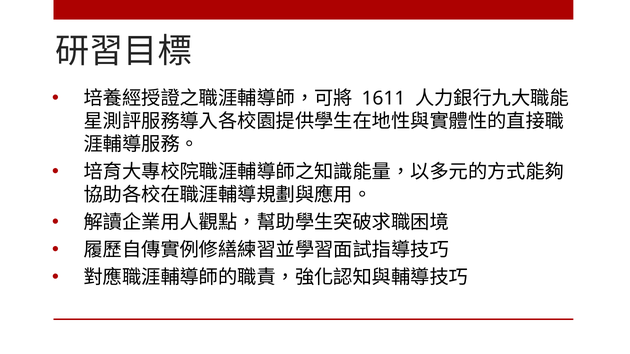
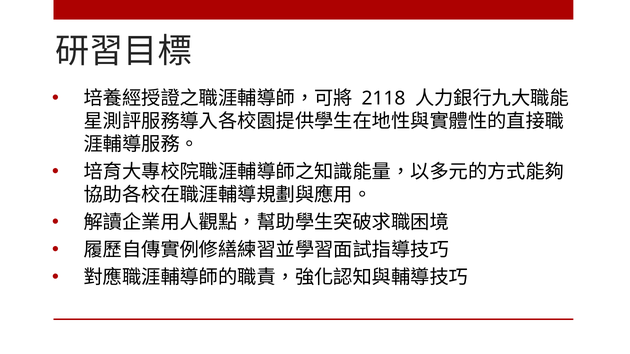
1611: 1611 -> 2118
